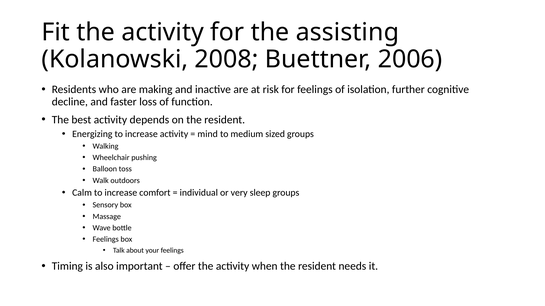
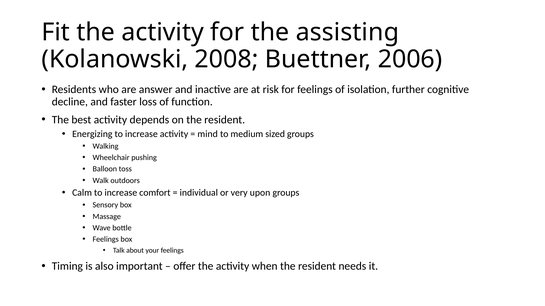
making: making -> answer
sleep: sleep -> upon
